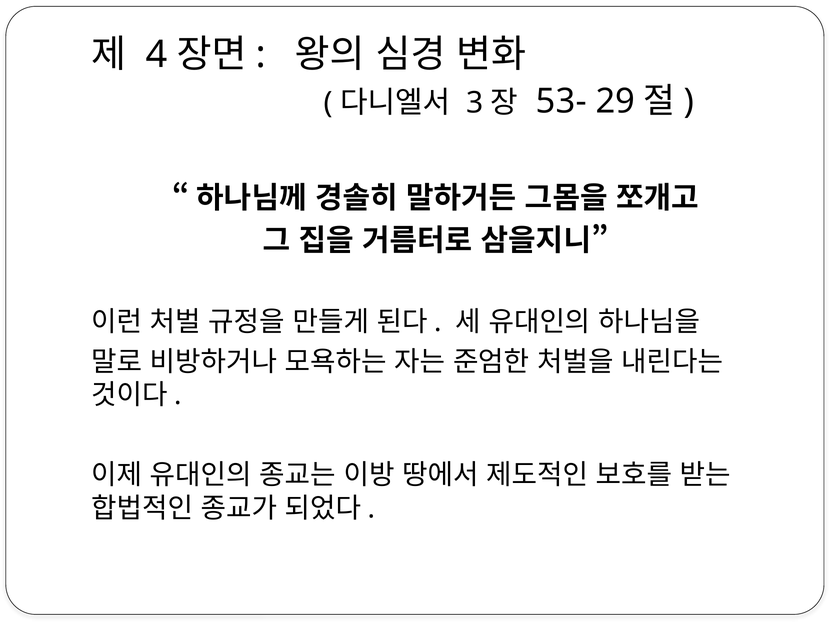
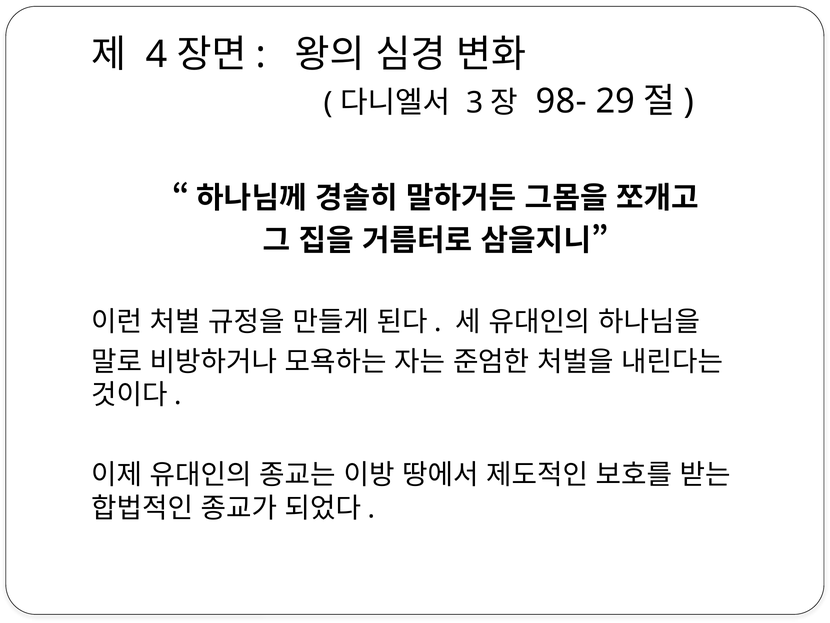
53-: 53- -> 98-
